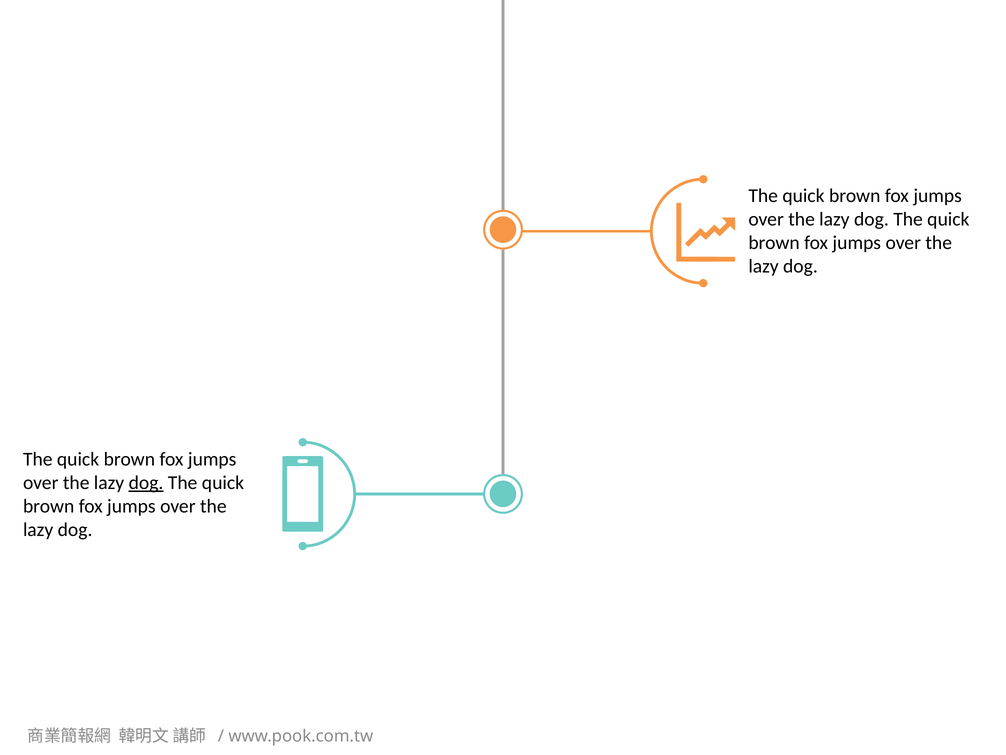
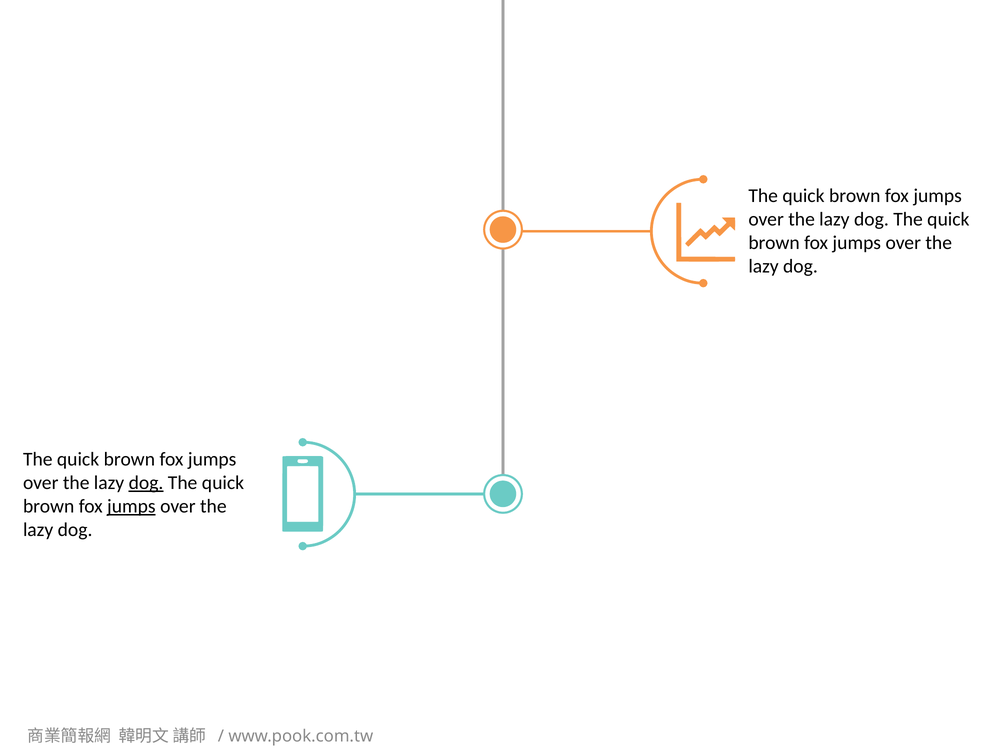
jumps at (131, 506) underline: none -> present
